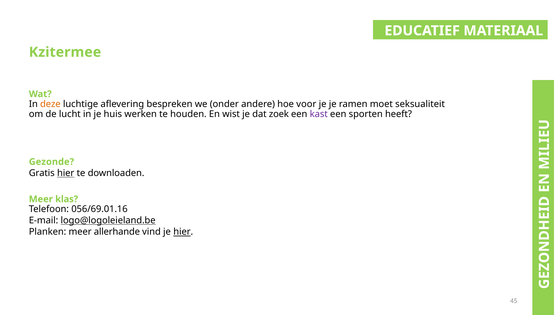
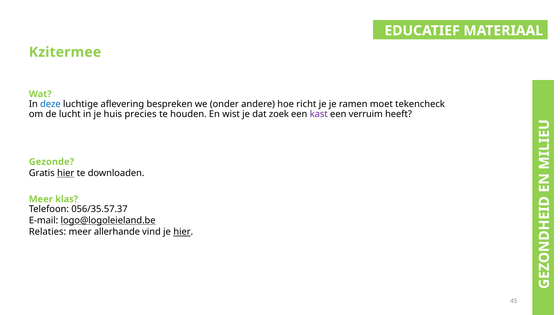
deze colour: orange -> blue
voor: voor -> richt
seksualiteit: seksualiteit -> tekencheck
werken: werken -> precies
sporten: sporten -> verruim
056/69.01.16: 056/69.01.16 -> 056/35.57.37
Planken: Planken -> Relaties
